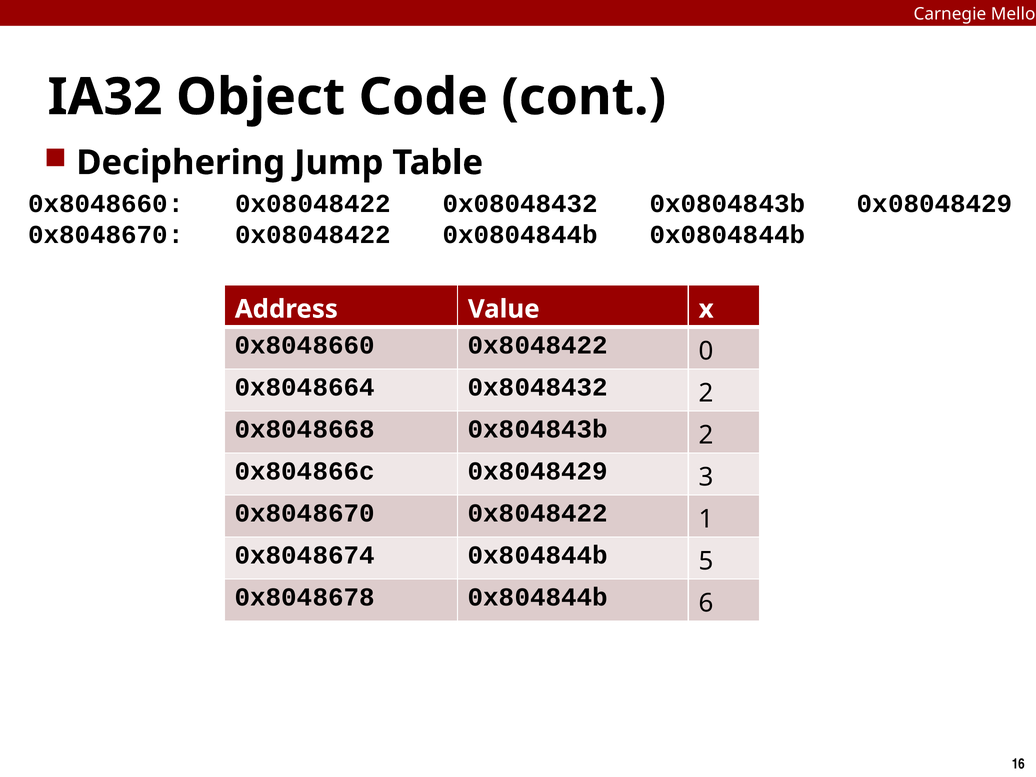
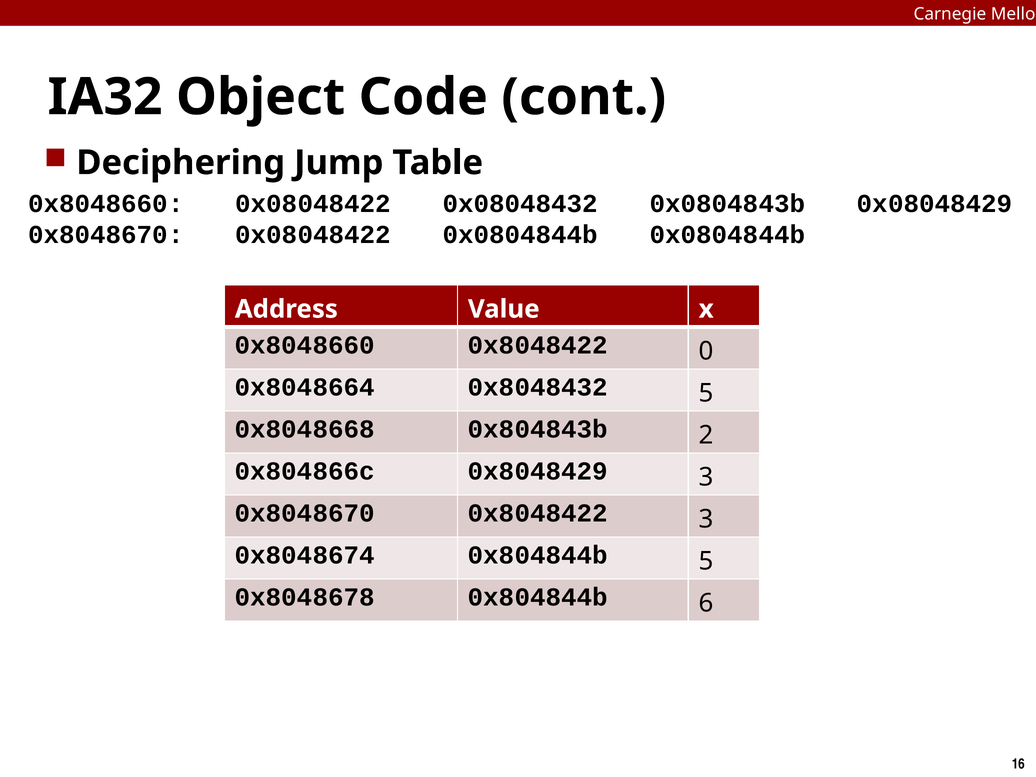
0x8048432 2: 2 -> 5
0x8048422 1: 1 -> 3
